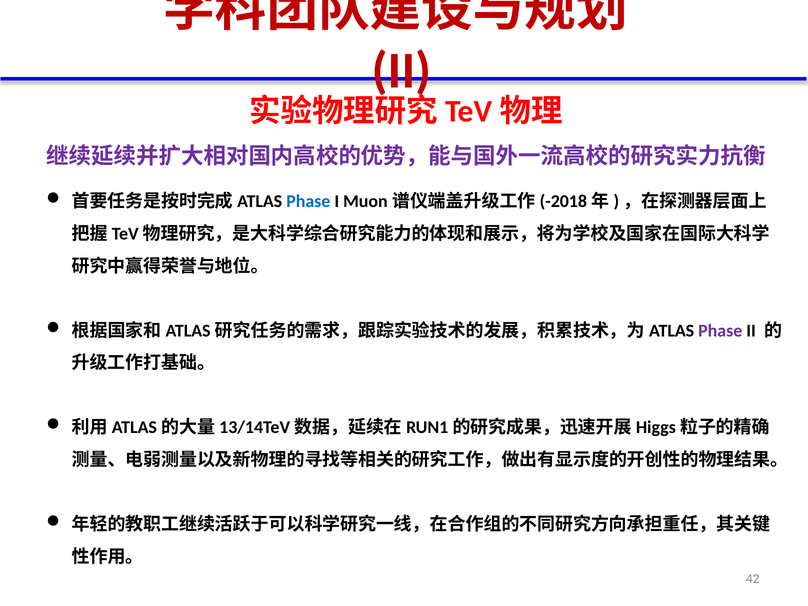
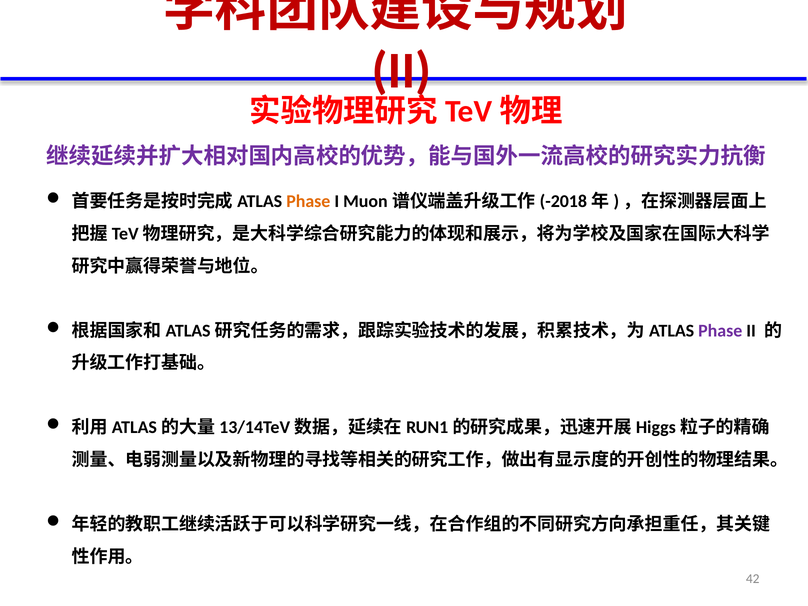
Phase at (308, 202) colour: blue -> orange
